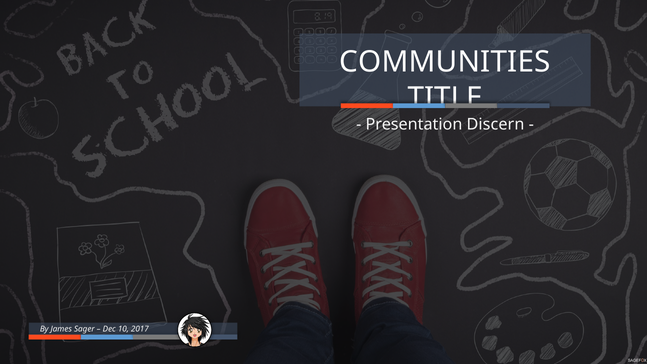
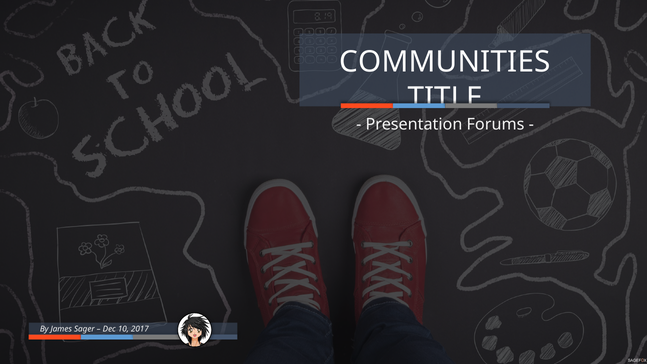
Discern: Discern -> Forums
